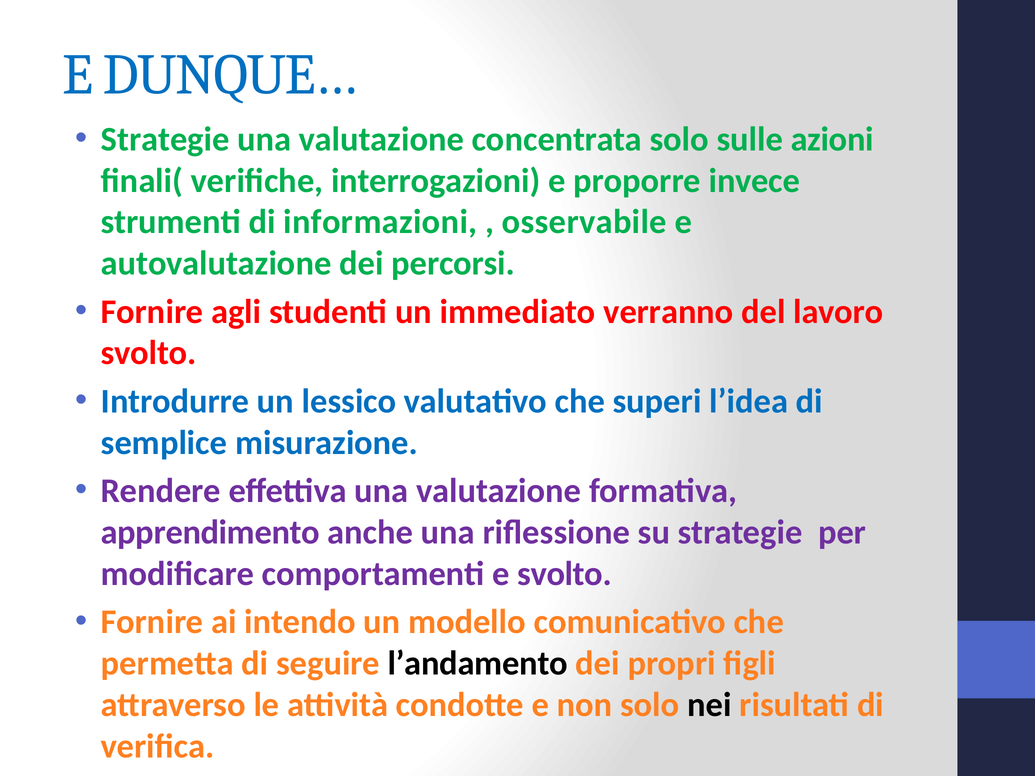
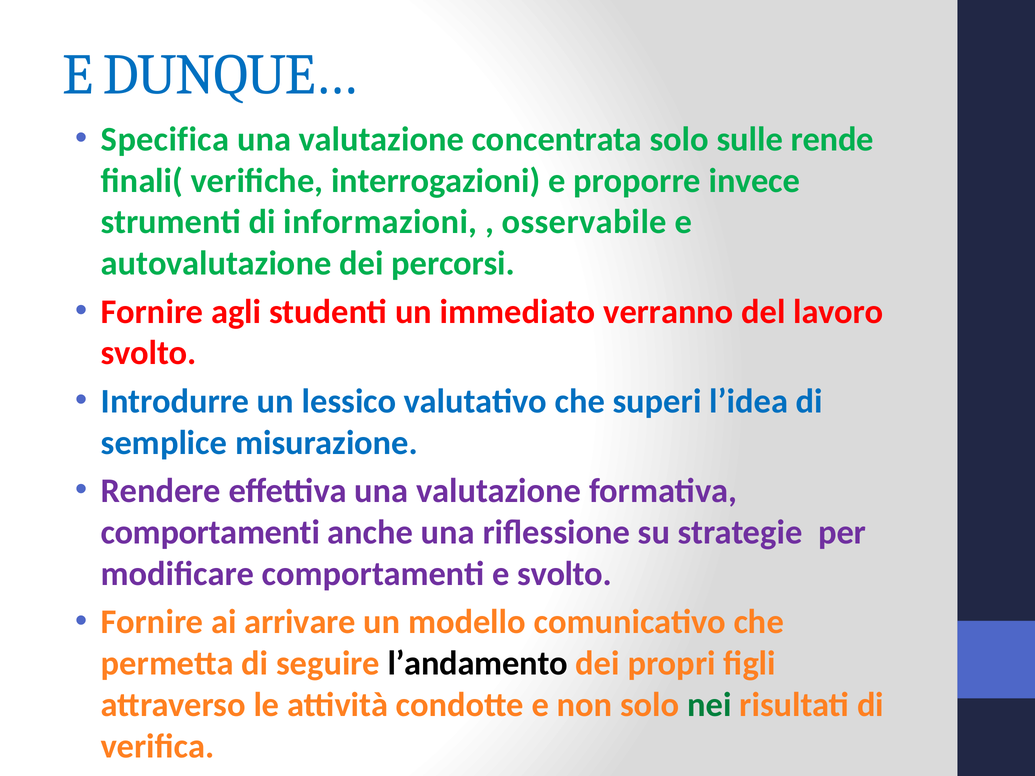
Strategie at (165, 139): Strategie -> Specifica
azioni: azioni -> rende
apprendimento at (210, 533): apprendimento -> comportamenti
intendo: intendo -> arrivare
nei colour: black -> green
